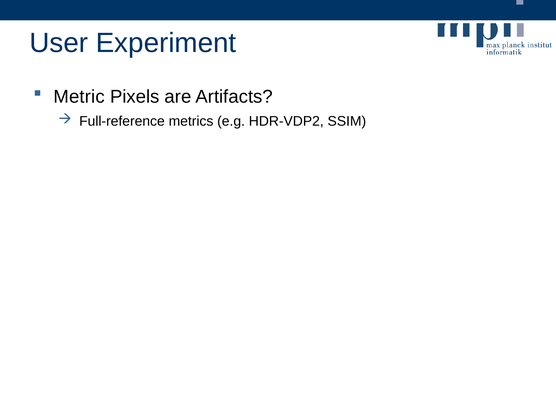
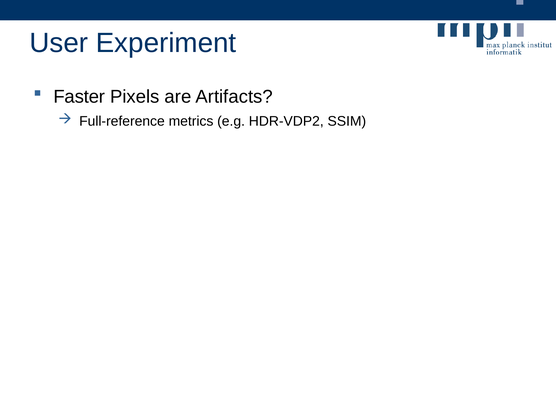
Metric: Metric -> Faster
